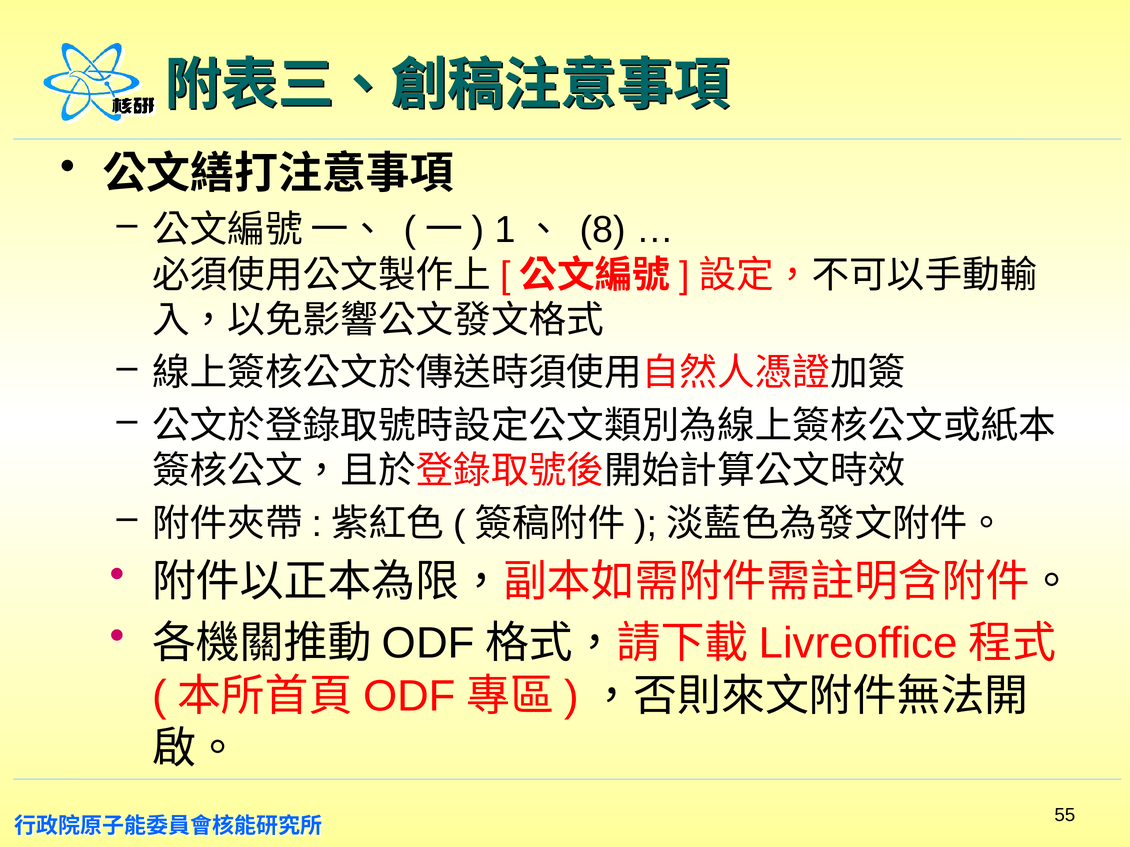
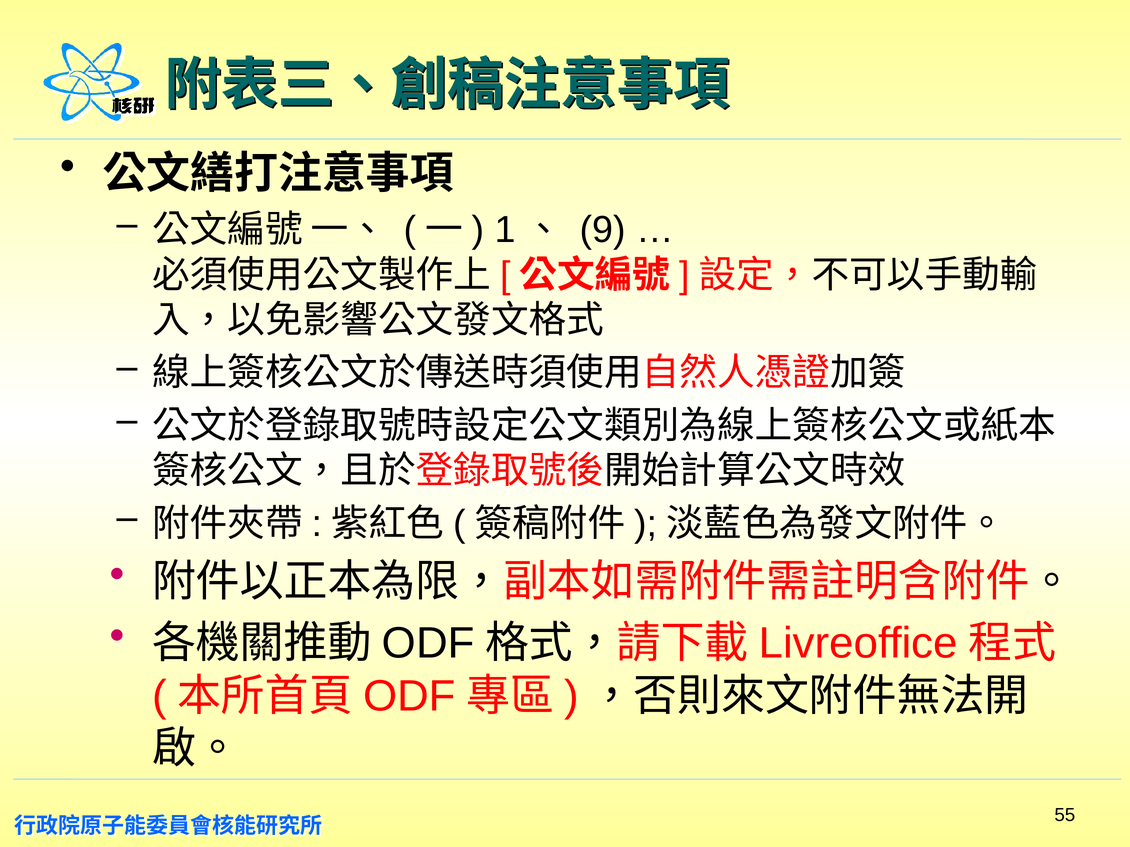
8: 8 -> 9
